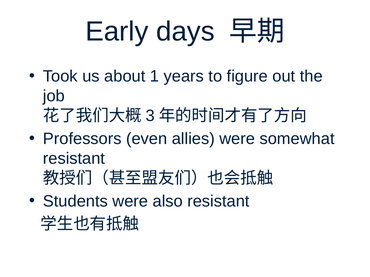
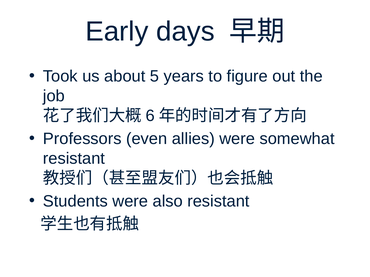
1: 1 -> 5
3: 3 -> 6
